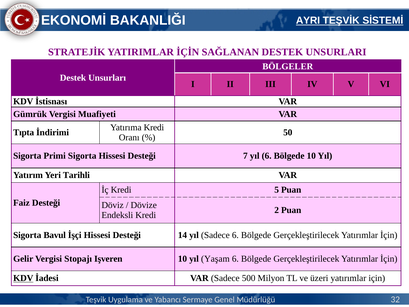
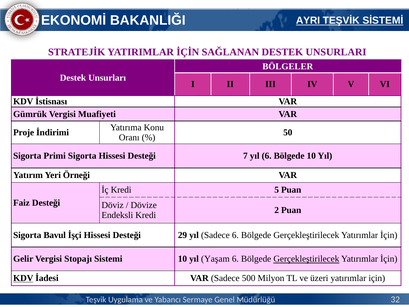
Yatırıma Kredi: Kredi -> Konu
Tıpta: Tıpta -> Proje
Tarihli: Tarihli -> Örneği
14: 14 -> 29
Işveren: Işveren -> Sistemi
Gerçekleştirilecek at (306, 259) underline: none -> present
